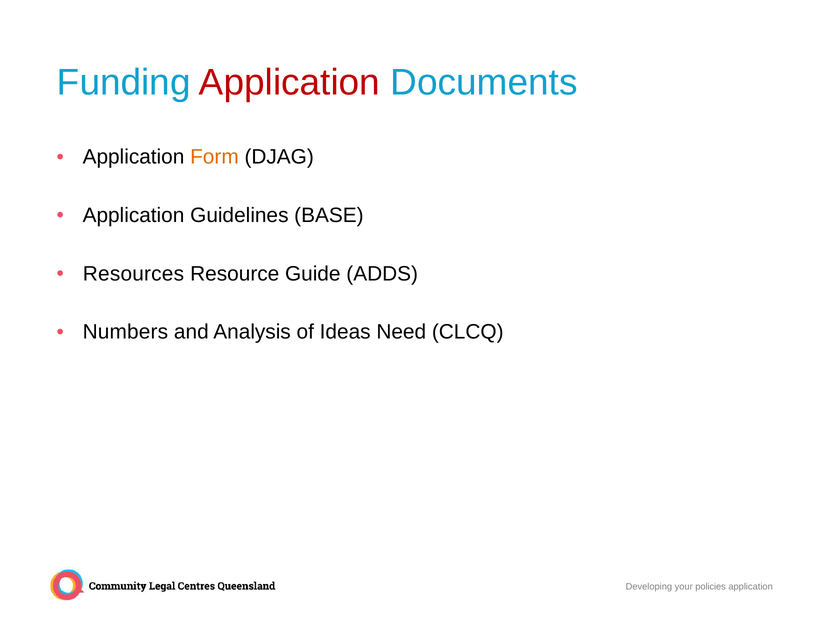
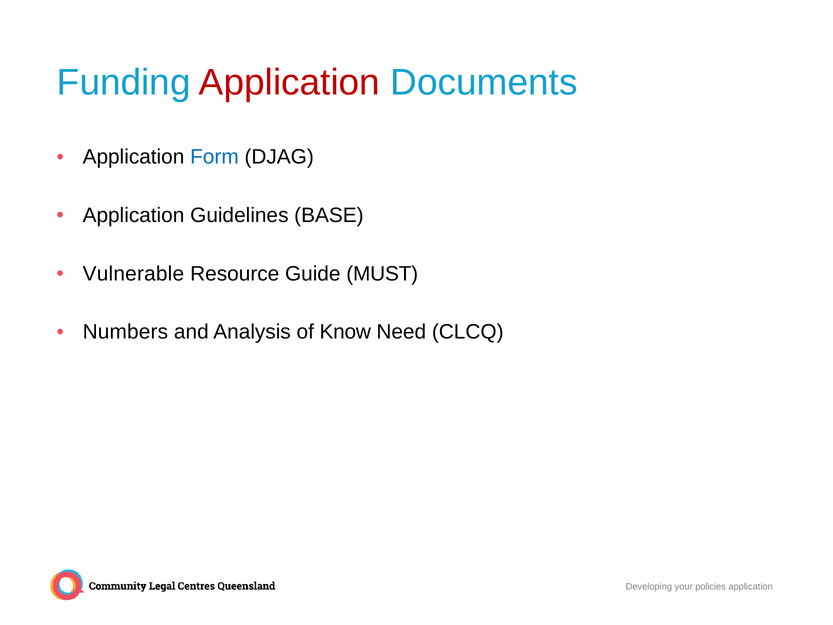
Form colour: orange -> blue
Resources: Resources -> Vulnerable
ADDS: ADDS -> MUST
Ideas: Ideas -> Know
